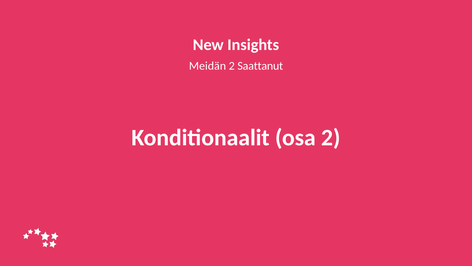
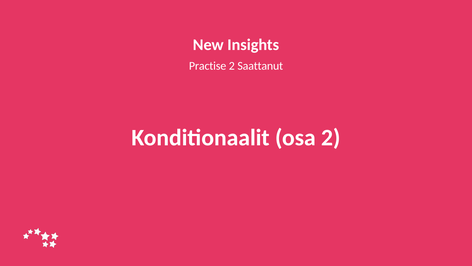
Meidän: Meidän -> Practise
